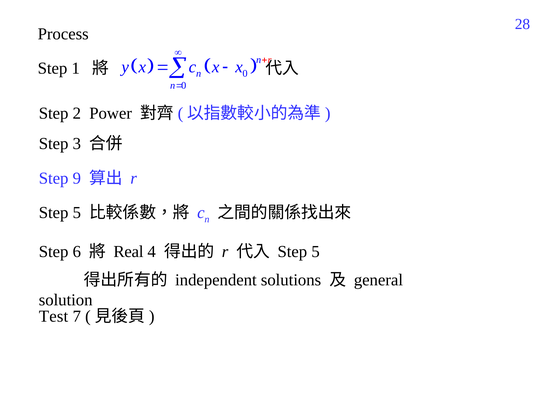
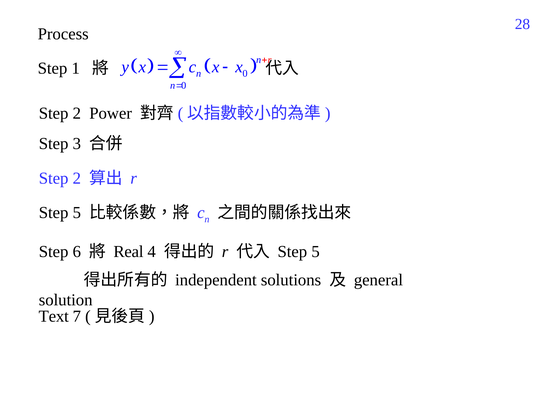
9 at (77, 178): 9 -> 2
Test: Test -> Text
